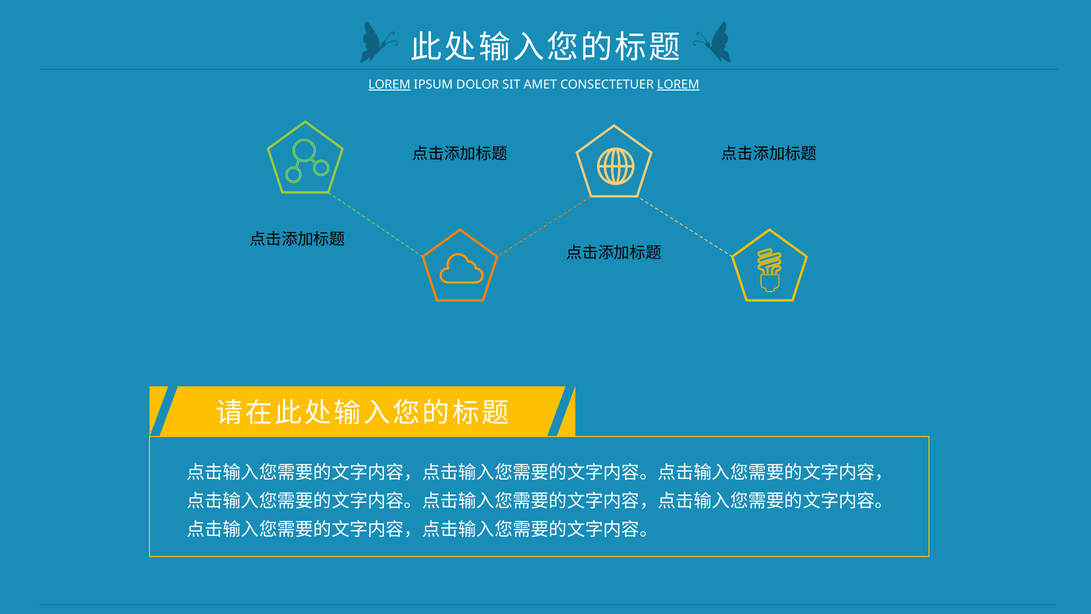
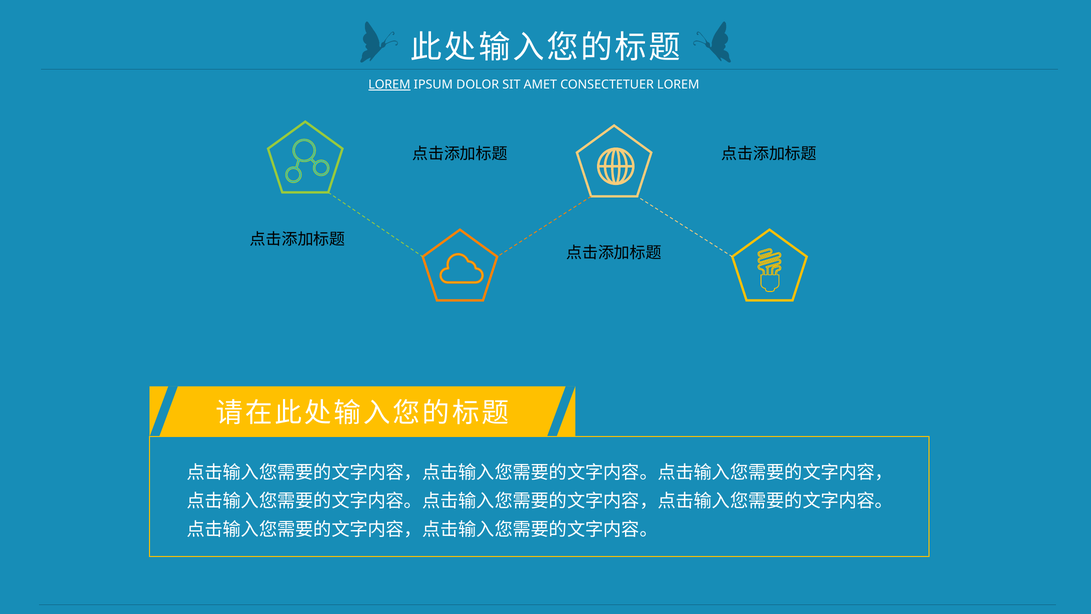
LOREM at (678, 85) underline: present -> none
